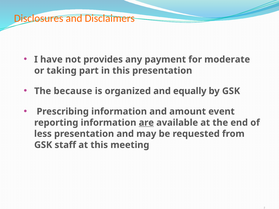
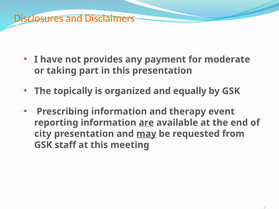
because: because -> topically
amount: amount -> therapy
less: less -> city
may underline: none -> present
